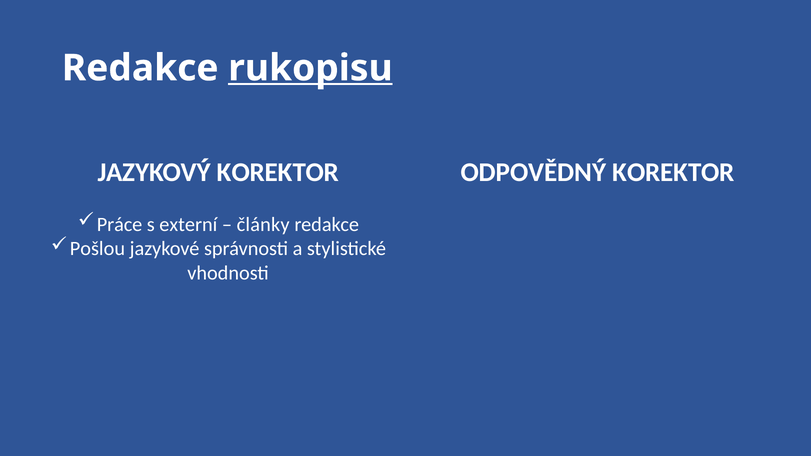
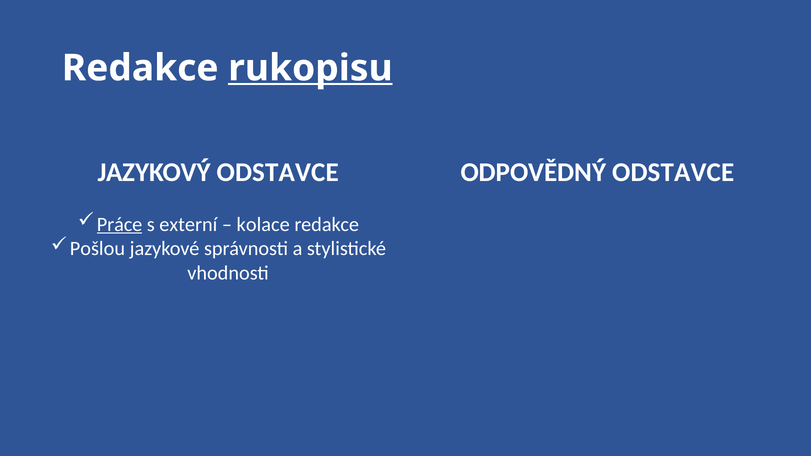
JAZYKOVÝ KOREKTOR: KOREKTOR -> ODSTAVCE
ODPOVĚDNÝ KOREKTOR: KOREKTOR -> ODSTAVCE
Práce underline: none -> present
články: články -> kolace
